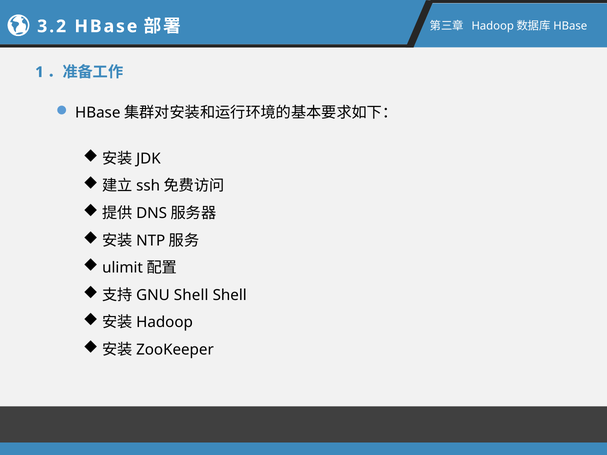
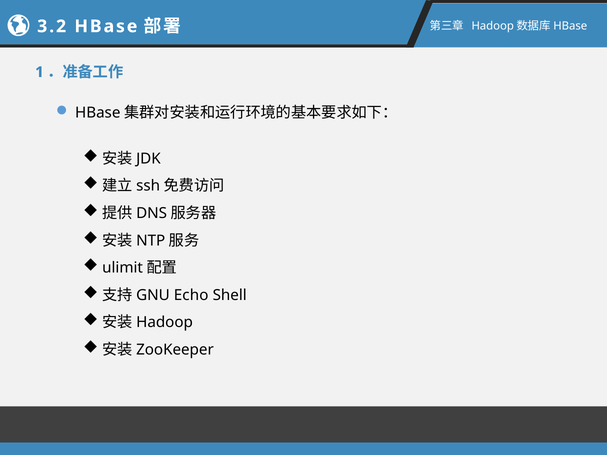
Shell at (191, 295): Shell -> Echo
